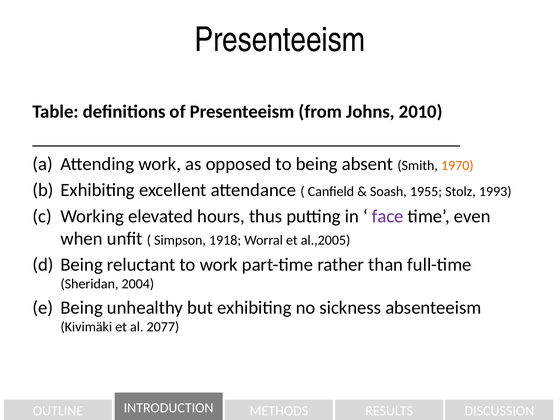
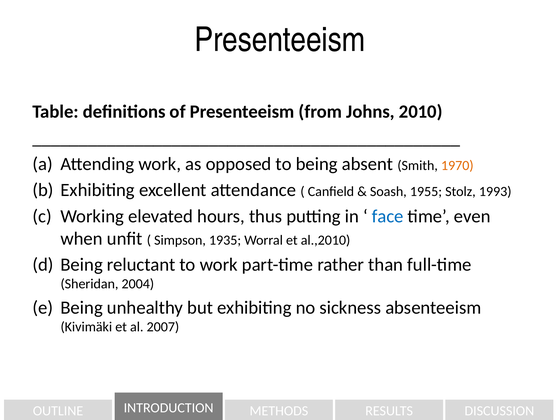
face colour: purple -> blue
1918: 1918 -> 1935
al.,2005: al.,2005 -> al.,2010
2077: 2077 -> 2007
